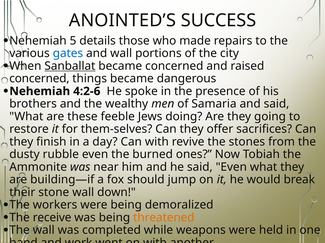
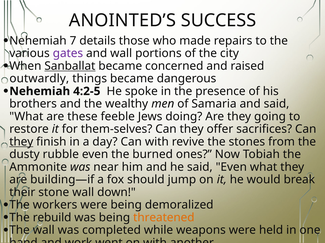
5: 5 -> 7
gates colour: blue -> purple
concerned at (39, 79): concerned -> outwardly
4:2-6: 4:2-6 -> 4:2-5
they at (21, 142) underline: none -> present
receive: receive -> rebuild
